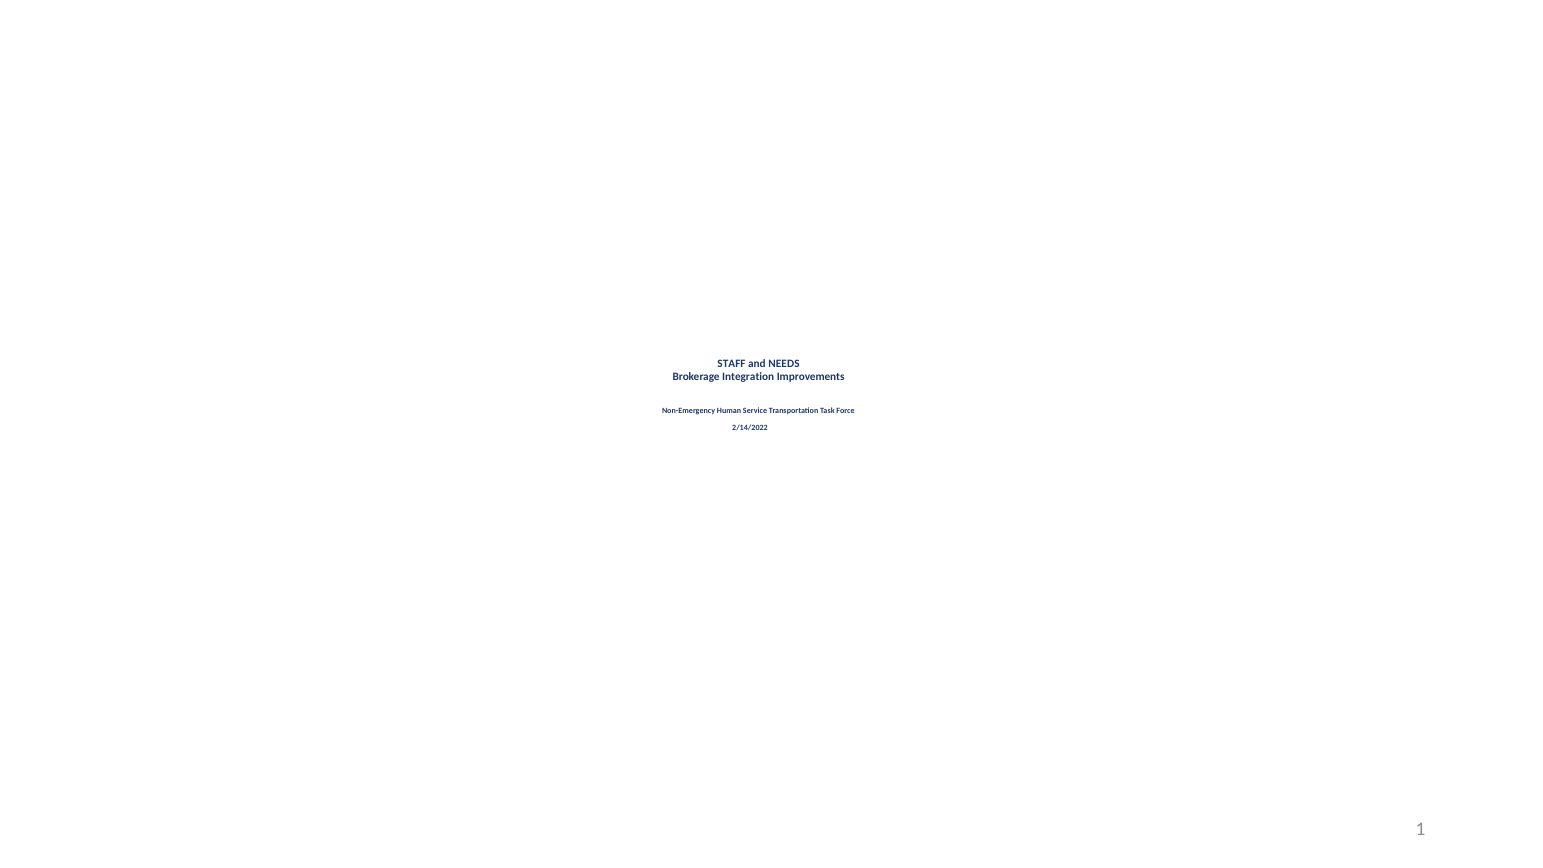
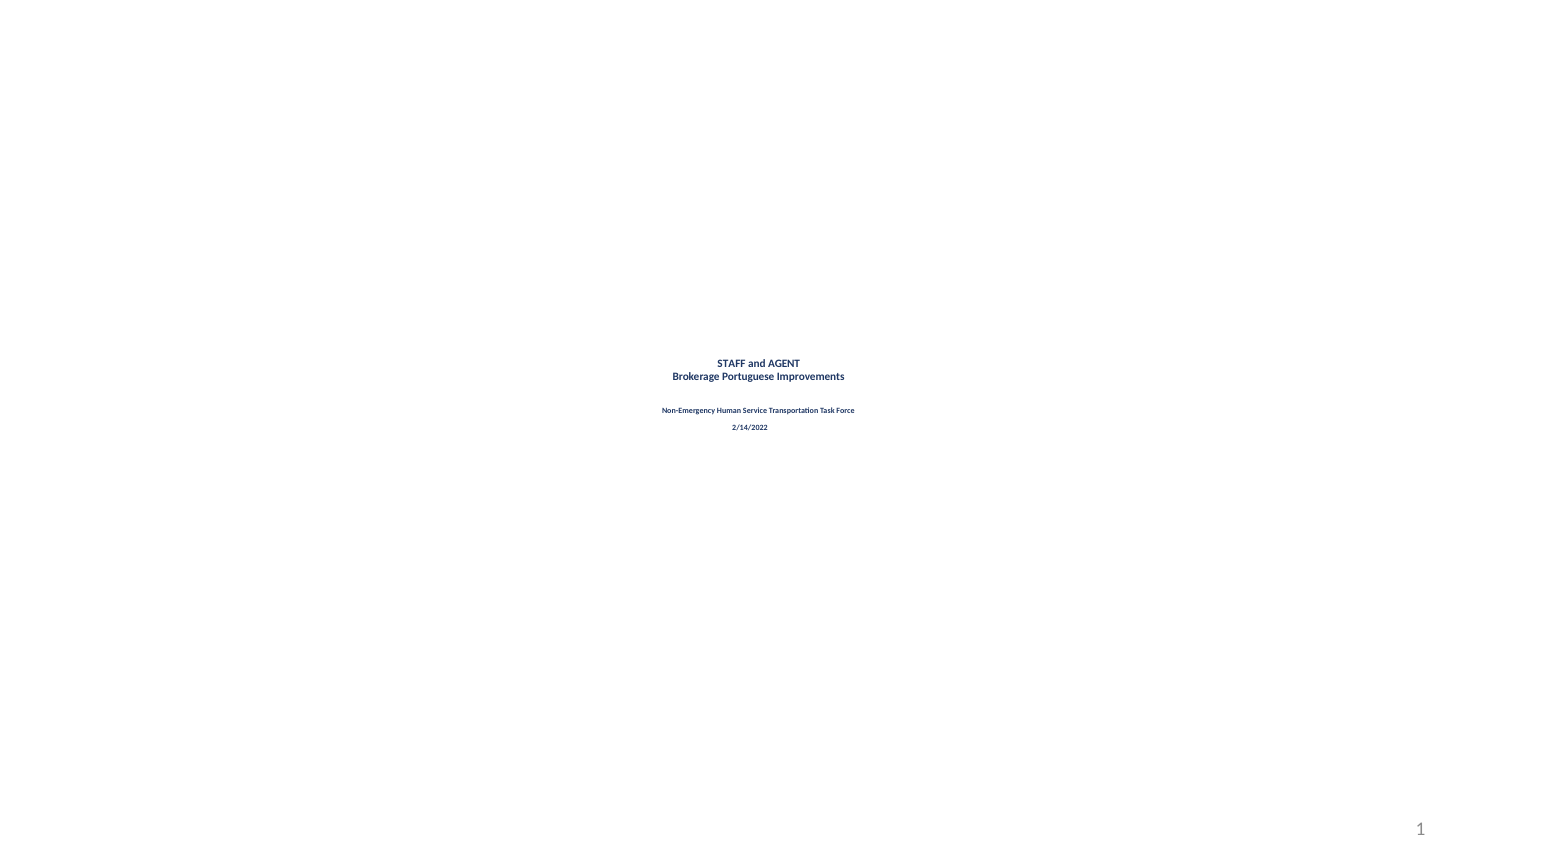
NEEDS: NEEDS -> AGENT
Integration: Integration -> Portuguese
